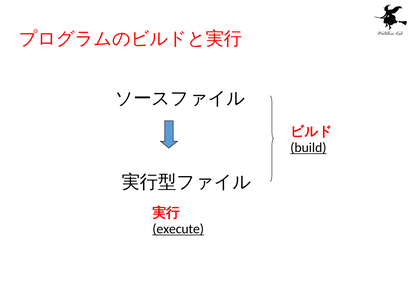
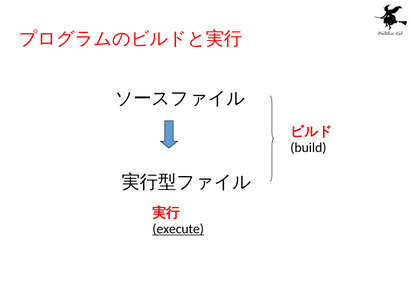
build underline: present -> none
